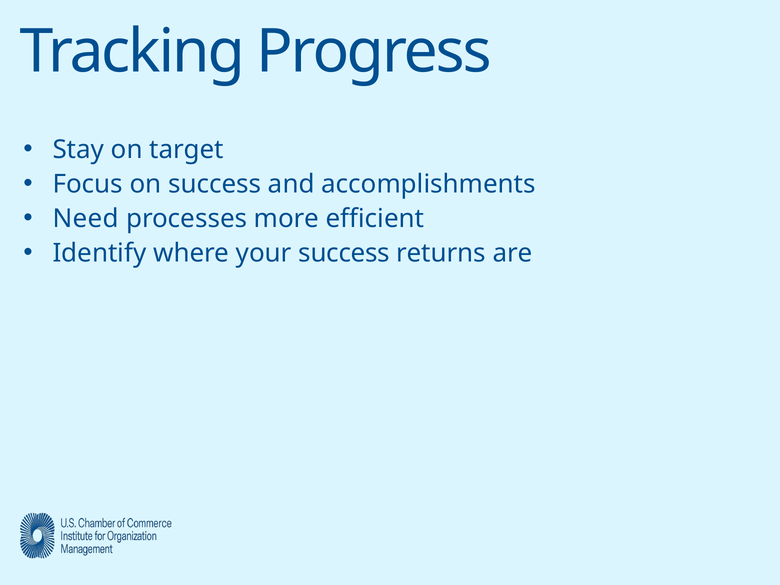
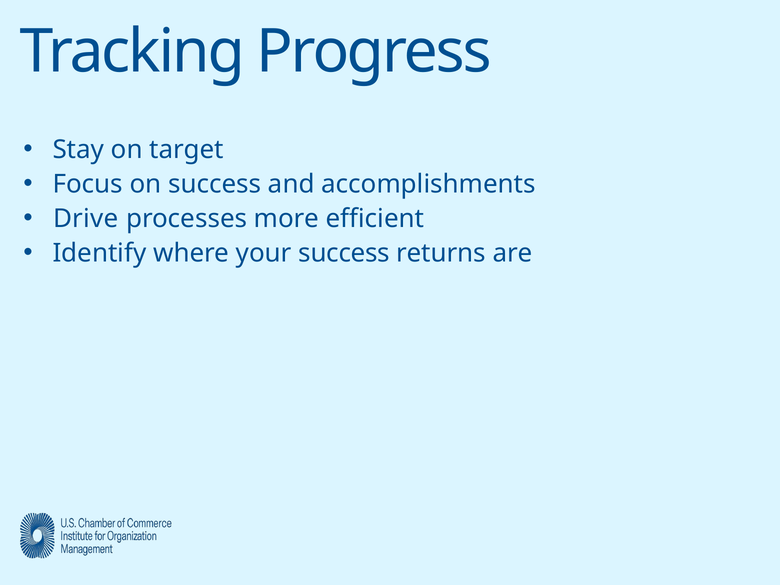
Need: Need -> Drive
